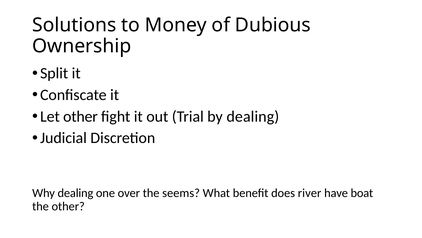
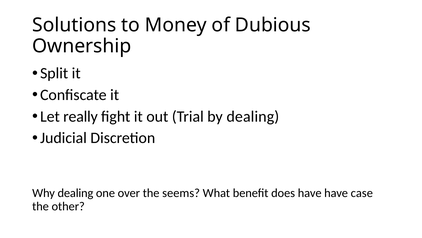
Let other: other -> really
does river: river -> have
boat: boat -> case
